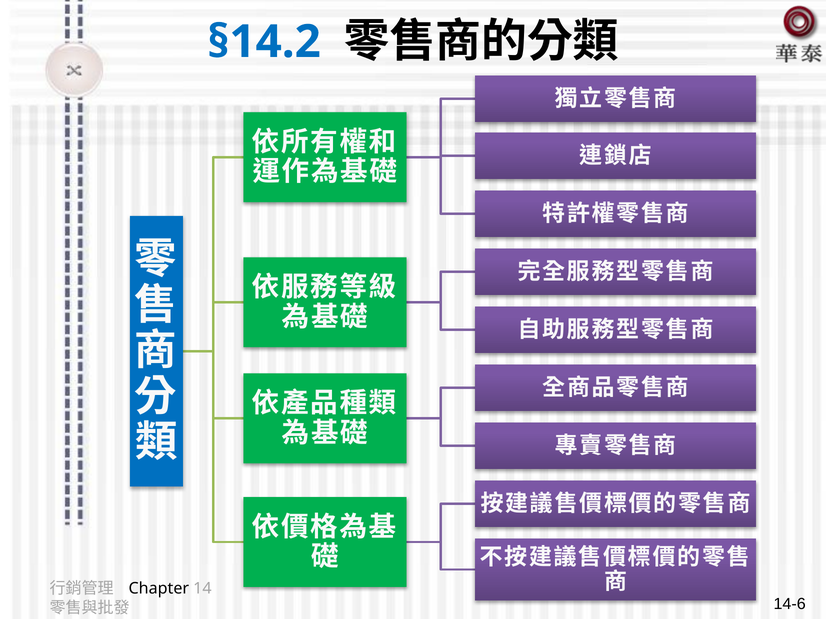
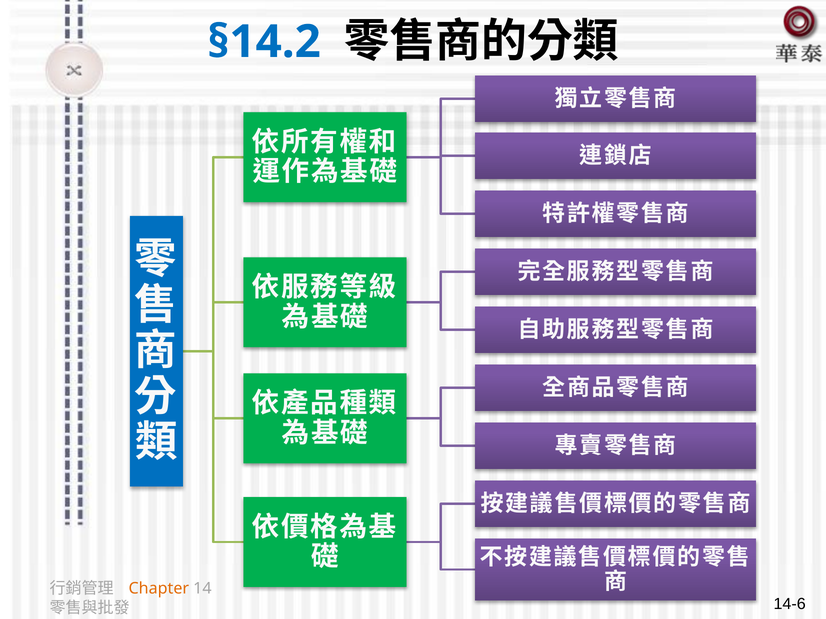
Chapter colour: black -> orange
